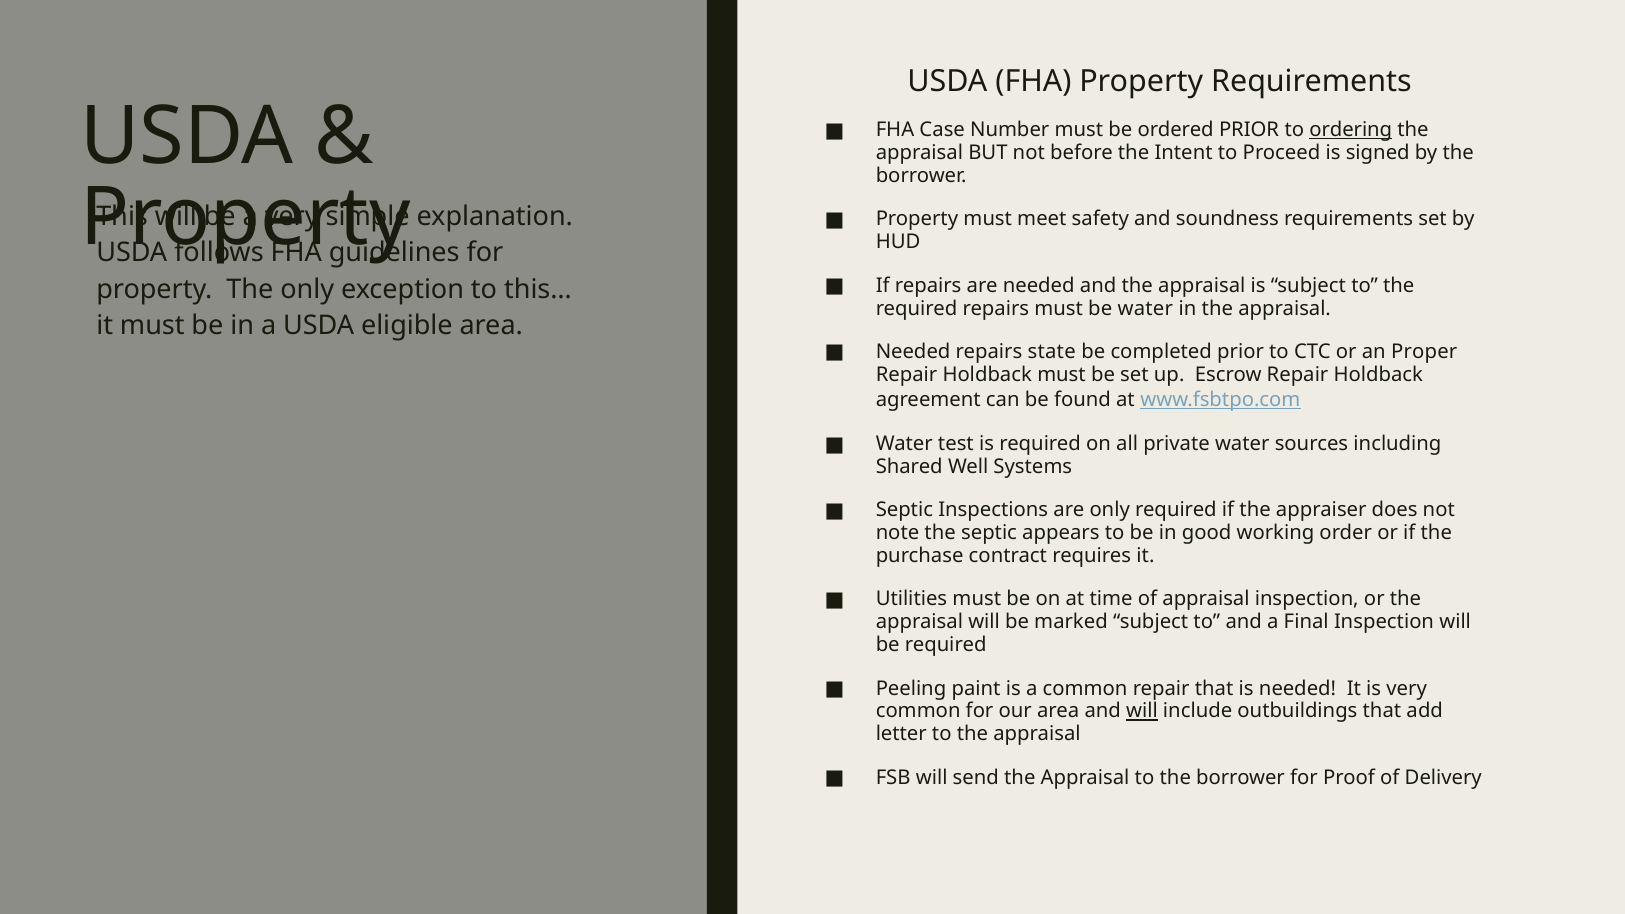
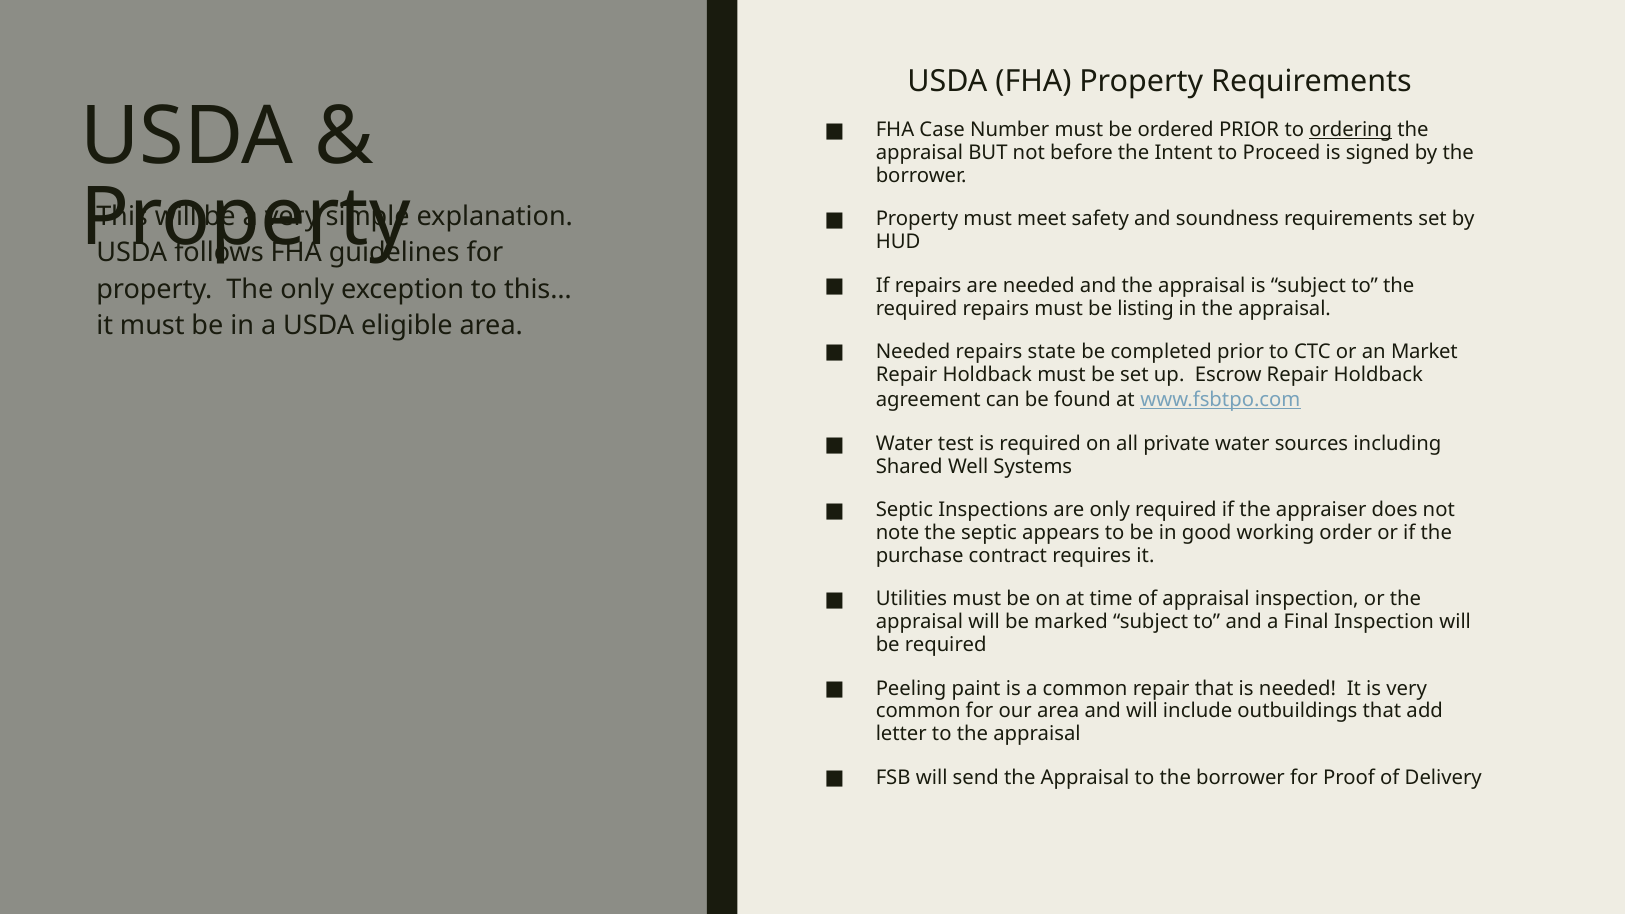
be water: water -> listing
Proper: Proper -> Market
will at (1142, 711) underline: present -> none
